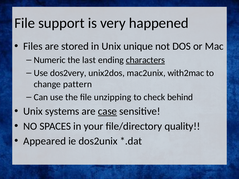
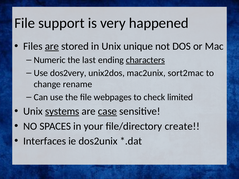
are at (52, 46) underline: none -> present
with2mac: with2mac -> sort2mac
pattern: pattern -> rename
unzipping: unzipping -> webpages
behind: behind -> limited
systems underline: none -> present
quality: quality -> create
Appeared: Appeared -> Interfaces
